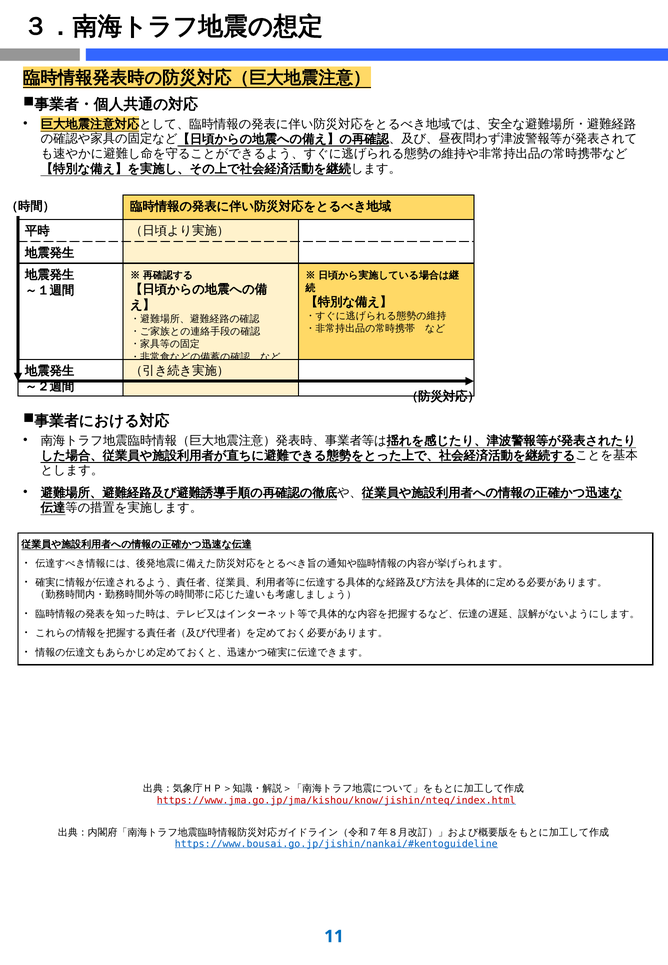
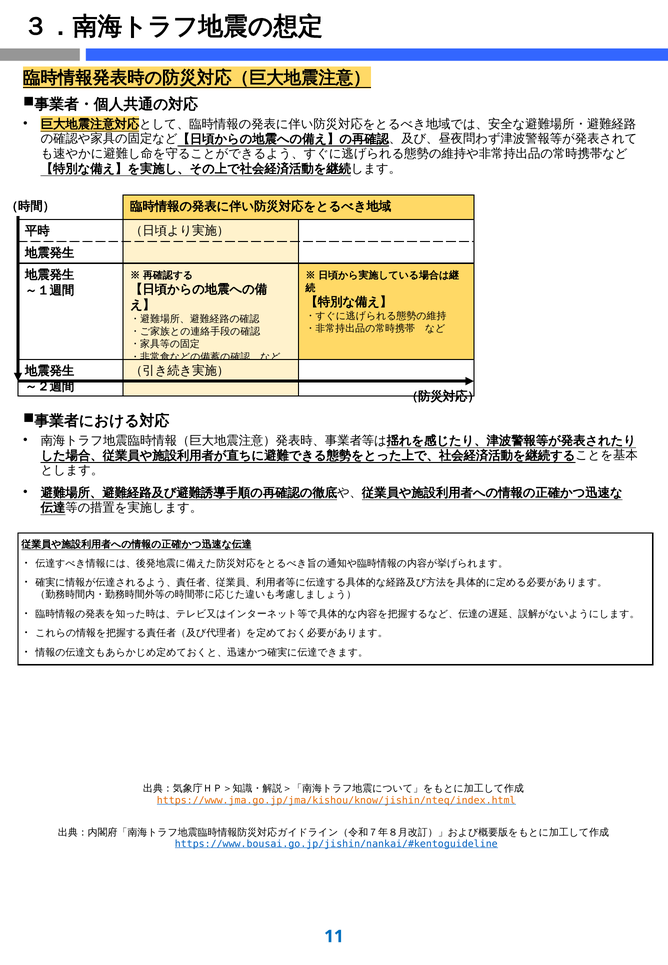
https://www.jma.go.jp/jma/kishou/know/jishin/nteq/index.html colour: red -> orange
